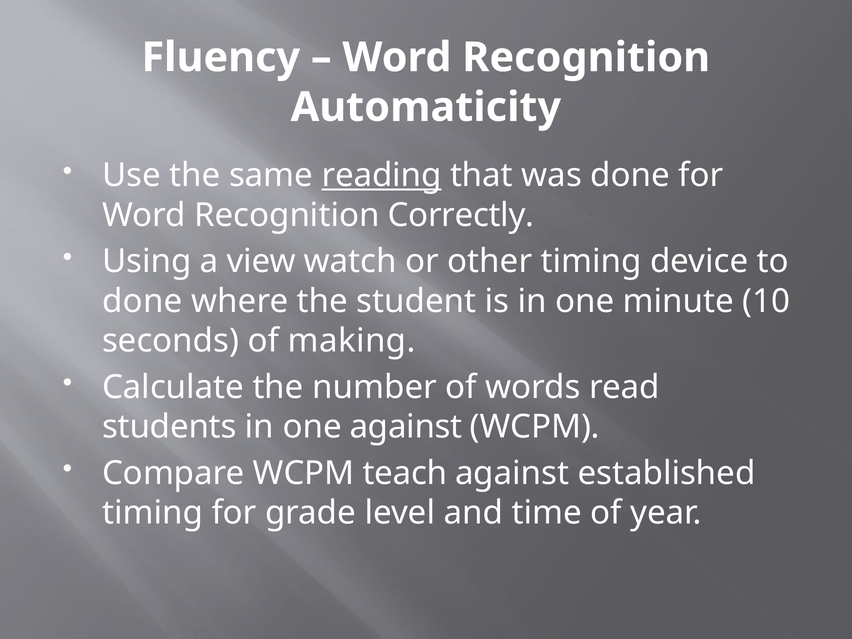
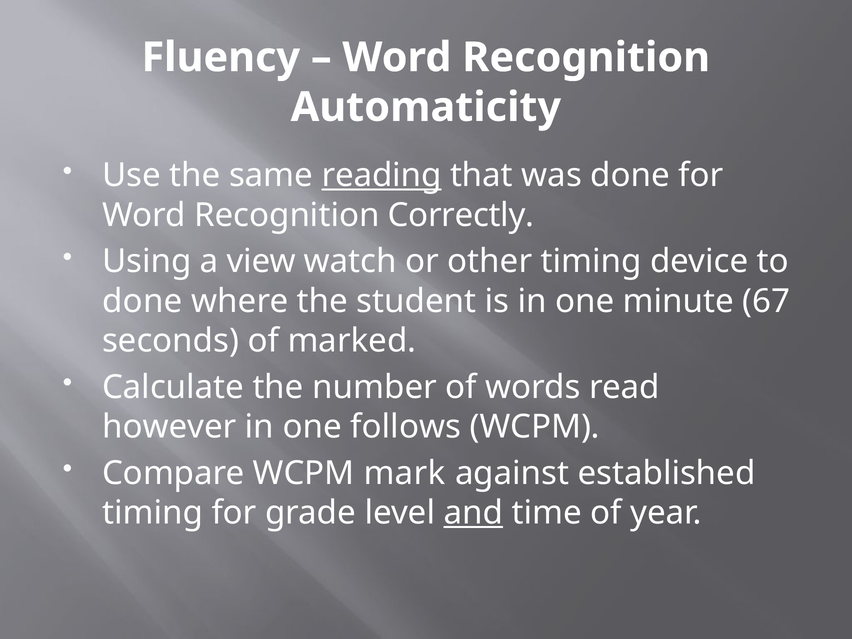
10: 10 -> 67
making: making -> marked
students: students -> however
one against: against -> follows
teach: teach -> mark
and underline: none -> present
